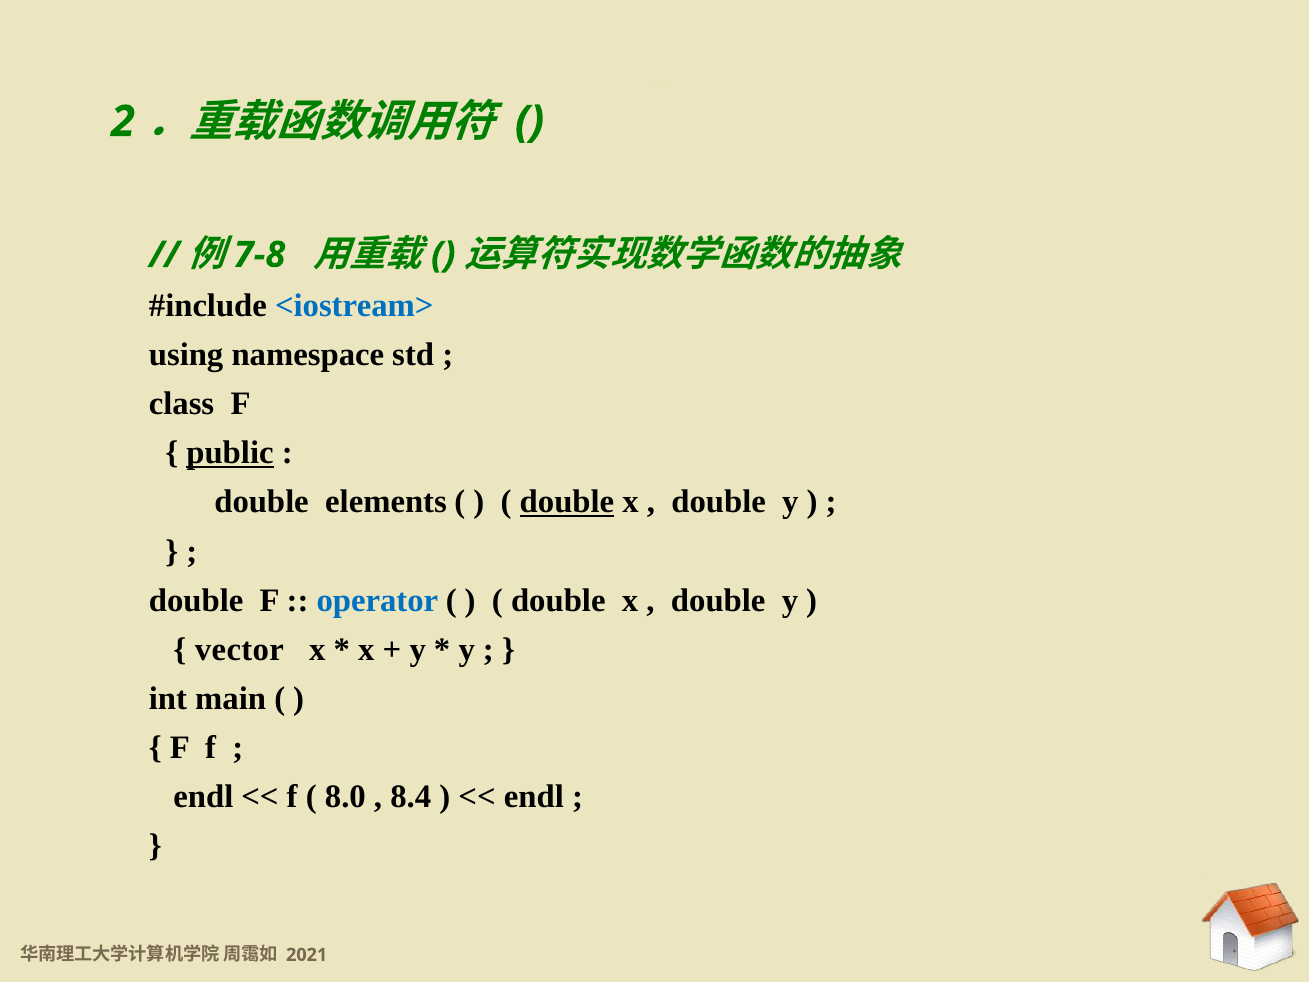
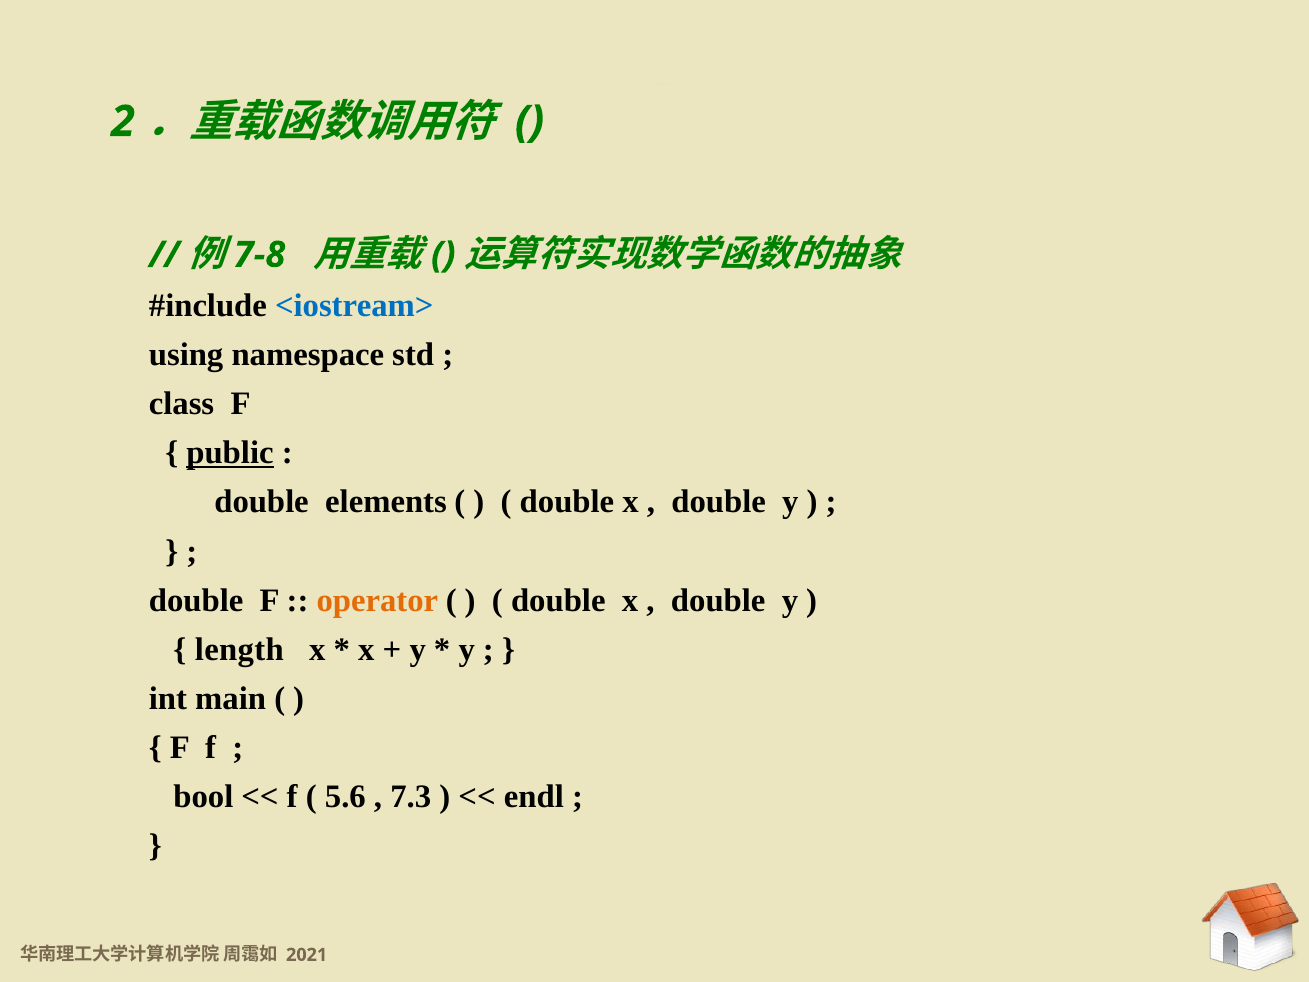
double at (567, 502) underline: present -> none
operator colour: blue -> orange
vector: vector -> length
endl at (203, 796): endl -> bool
8.0: 8.0 -> 5.6
8.4: 8.4 -> 7.3
